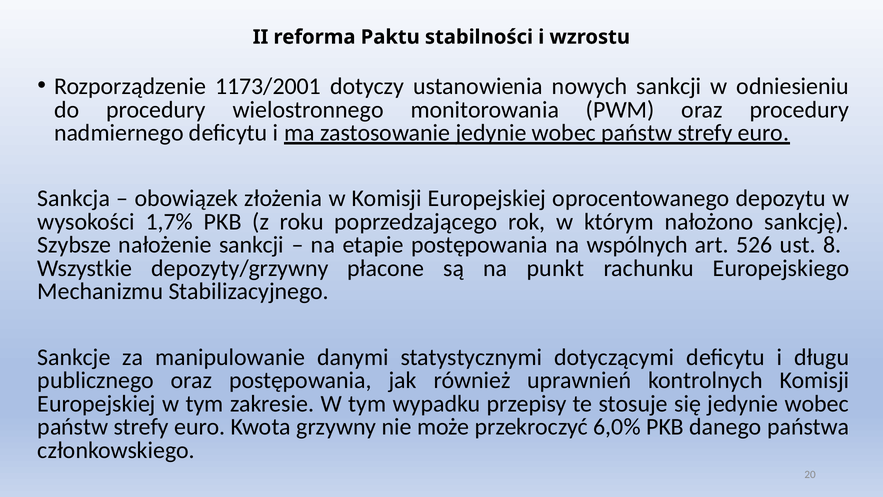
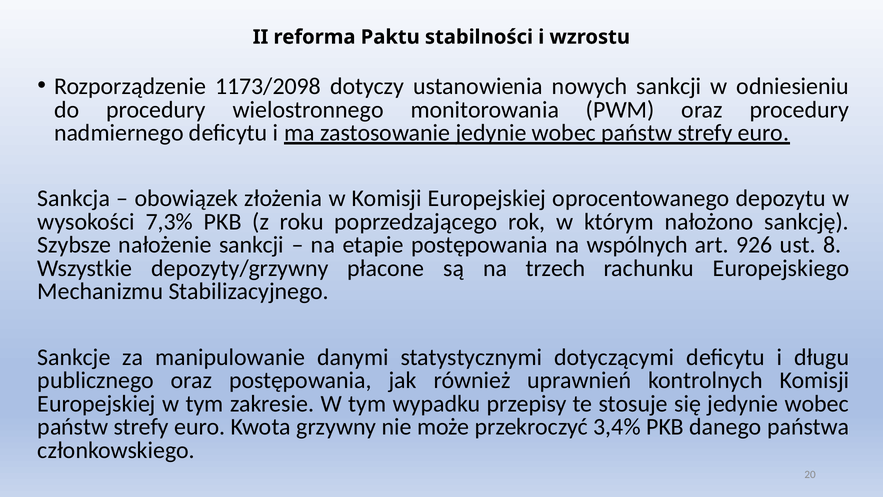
1173/2001: 1173/2001 -> 1173/2098
1,7%: 1,7% -> 7,3%
526: 526 -> 926
punkt: punkt -> trzech
6,0%: 6,0% -> 3,4%
